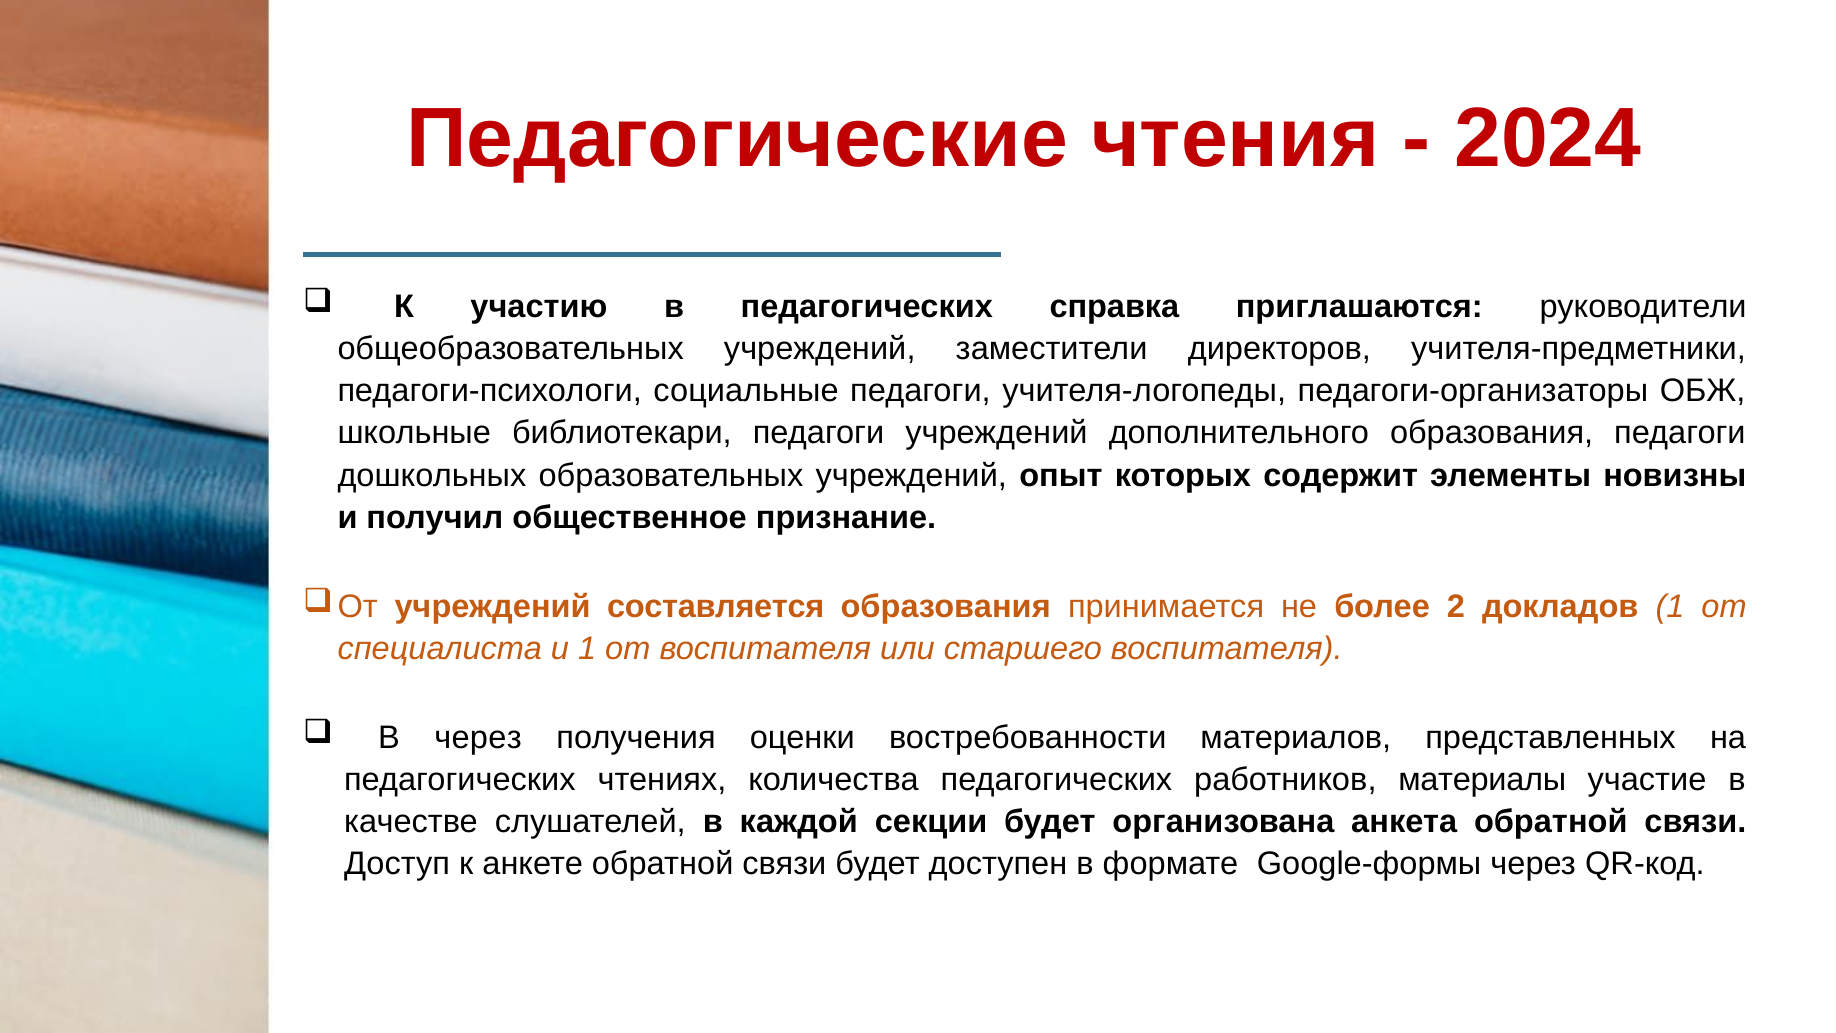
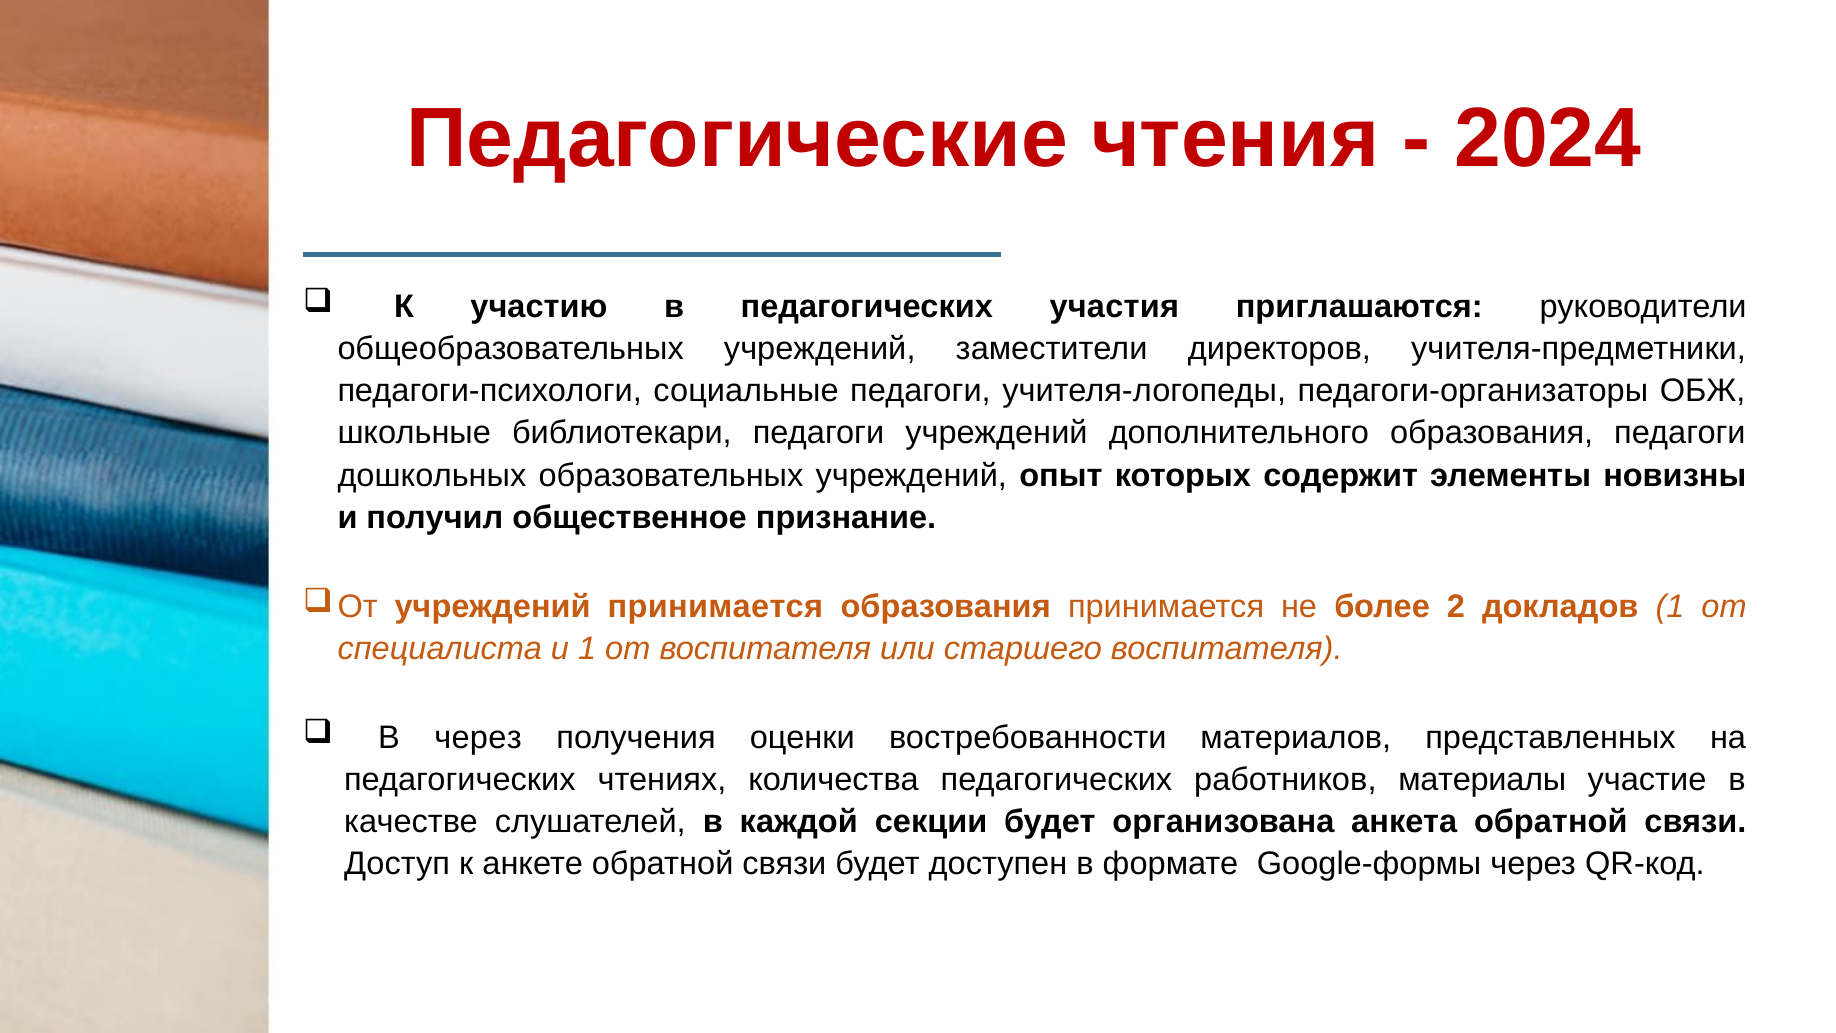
справка: справка -> участия
учреждений составляется: составляется -> принимается
